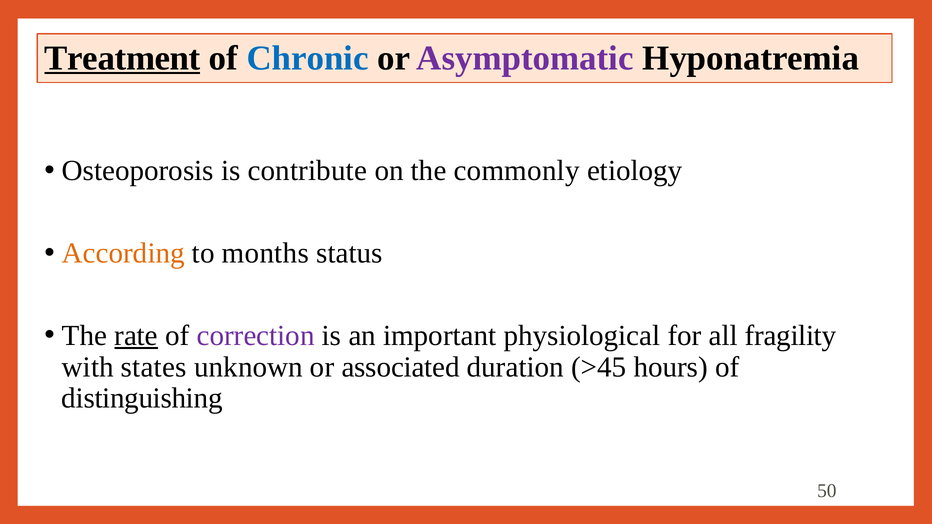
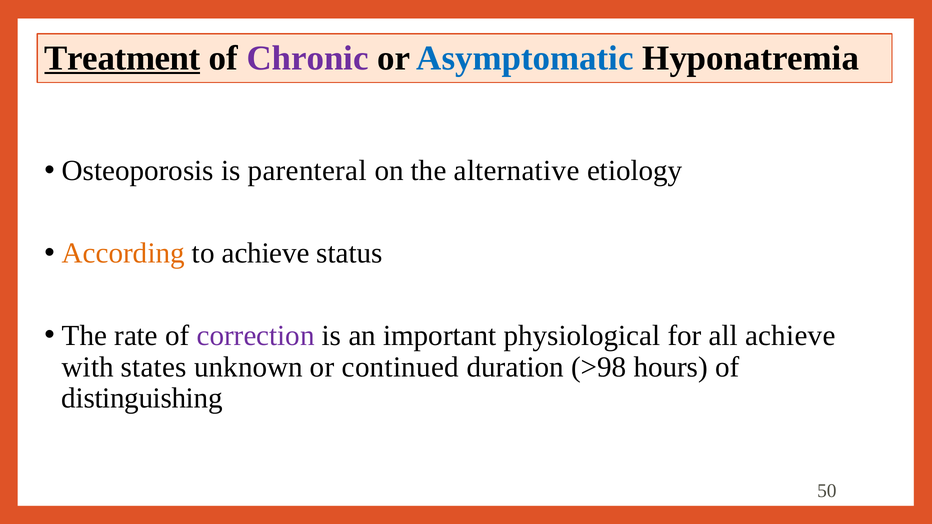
Chronic colour: blue -> purple
Asymptomatic colour: purple -> blue
contribute: contribute -> parenteral
commonly: commonly -> alternative
to months: months -> achieve
rate underline: present -> none
all fragility: fragility -> achieve
associated: associated -> continued
>45: >45 -> >98
